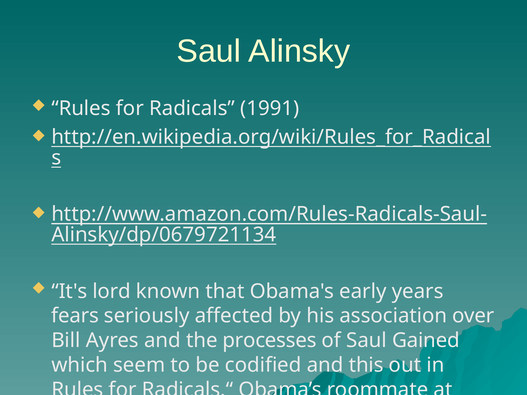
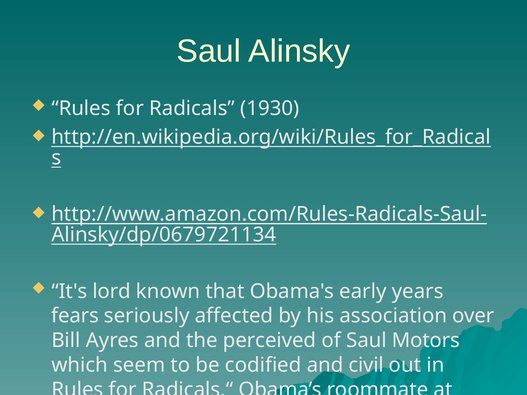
1991: 1991 -> 1930
processes: processes -> perceived
Gained: Gained -> Motors
this: this -> civil
